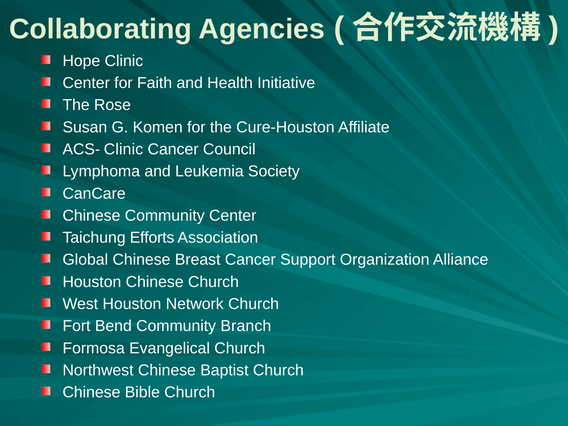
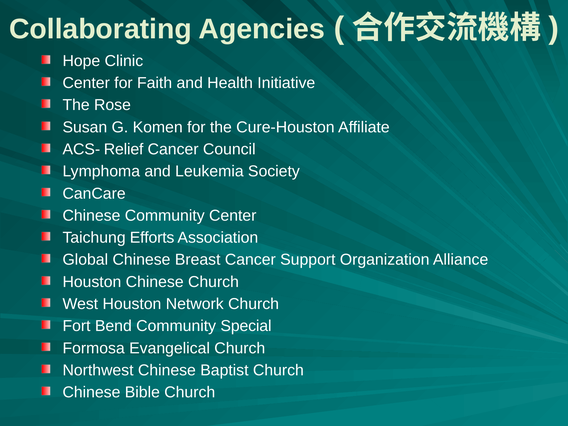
ACS- Clinic: Clinic -> Relief
Branch: Branch -> Special
